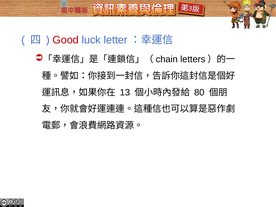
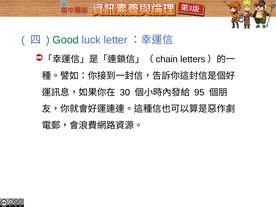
Good colour: red -> green
13: 13 -> 30
80: 80 -> 95
